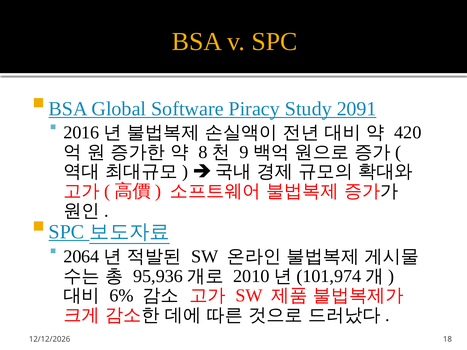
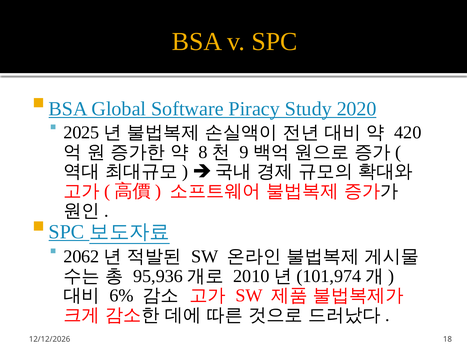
2091: 2091 -> 2020
2016: 2016 -> 2025
2064: 2064 -> 2062
